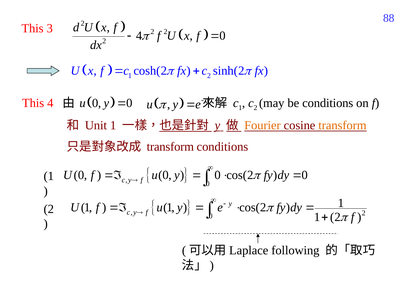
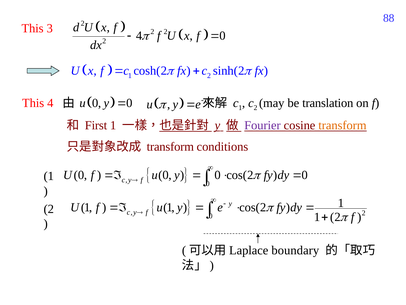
be conditions: conditions -> translation
Unit: Unit -> First
Fourier colour: orange -> purple
following: following -> boundary
